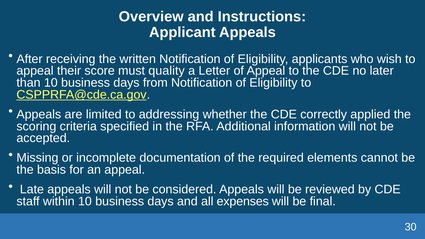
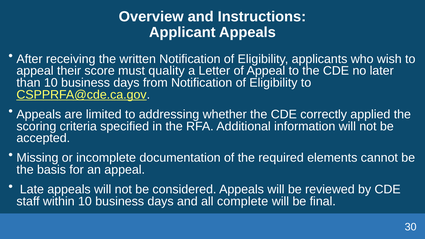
expenses: expenses -> complete
